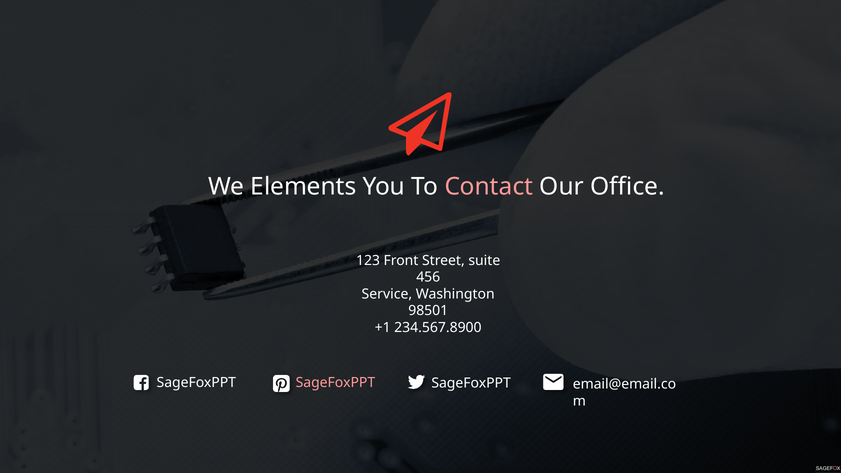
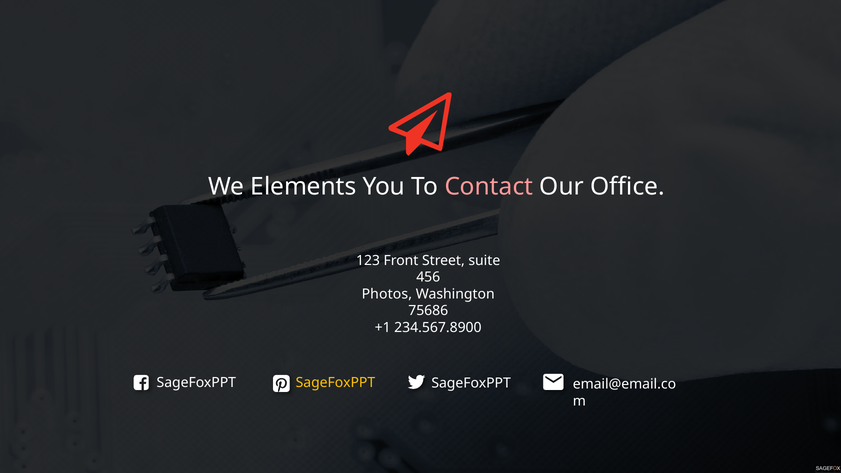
Service: Service -> Photos
98501: 98501 -> 75686
SageFoxPPT at (335, 383) colour: pink -> yellow
